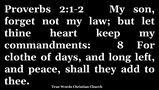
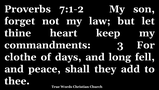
2:1-2: 2:1-2 -> 7:1-2
8: 8 -> 3
left: left -> fell
